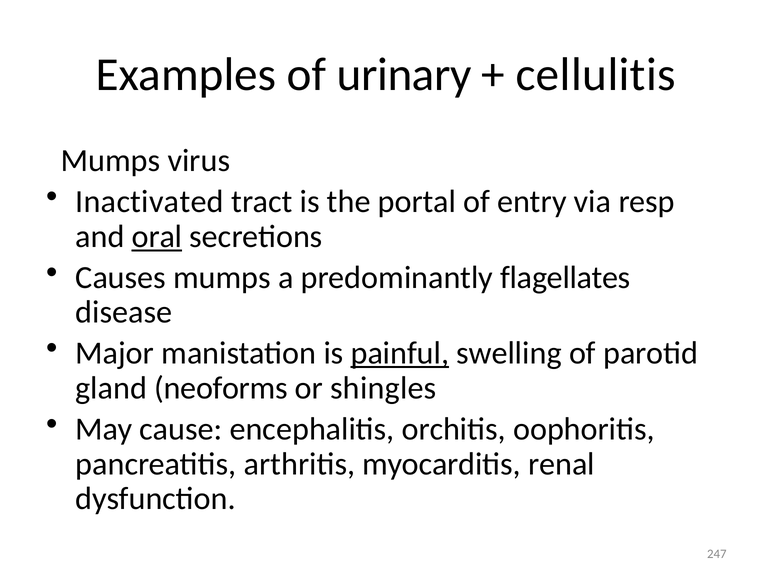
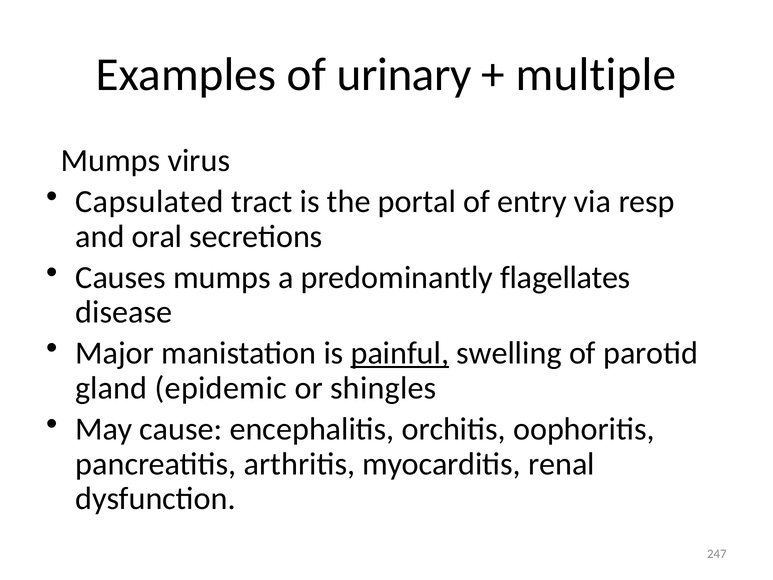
cellulitis: cellulitis -> multiple
Inactivated: Inactivated -> Capsulated
oral underline: present -> none
neoforms: neoforms -> epidemic
